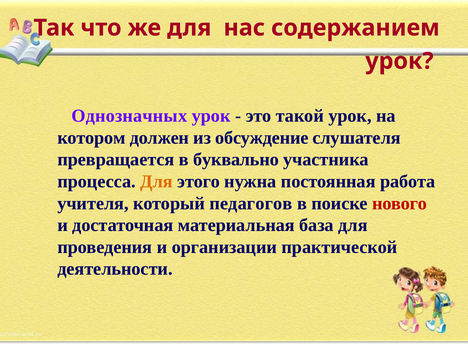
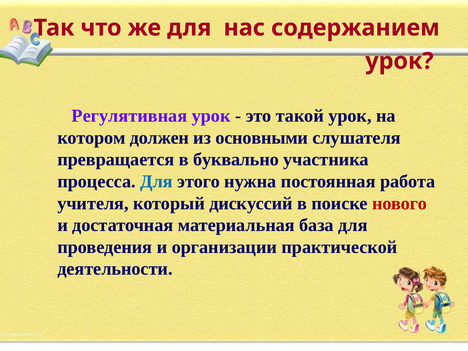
Однозначных: Однозначных -> Регулятивная
обсуждение: обсуждение -> основными
Для at (156, 181) colour: orange -> blue
педагогов: педагогов -> дискуссий
